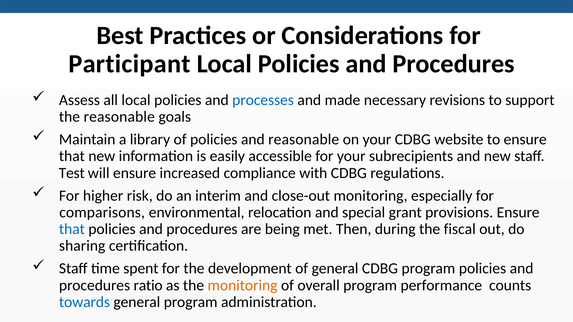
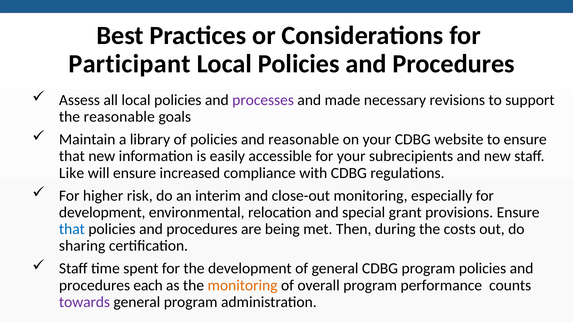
processes colour: blue -> purple
Test: Test -> Like
comparisons at (102, 213): comparisons -> development
fiscal: fiscal -> costs
ratio: ratio -> each
towards colour: blue -> purple
